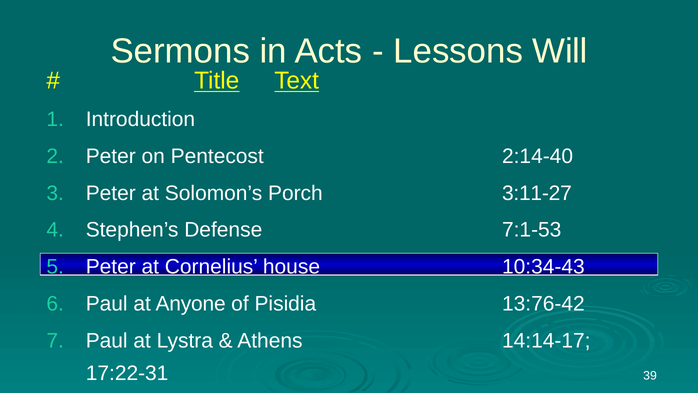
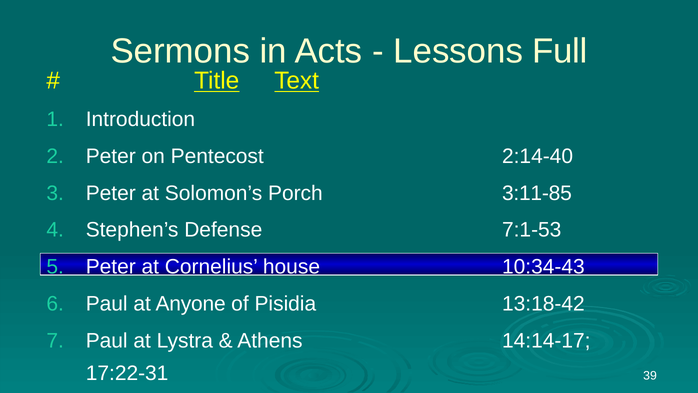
Will: Will -> Full
3:11-27: 3:11-27 -> 3:11-85
13:76-42: 13:76-42 -> 13:18-42
